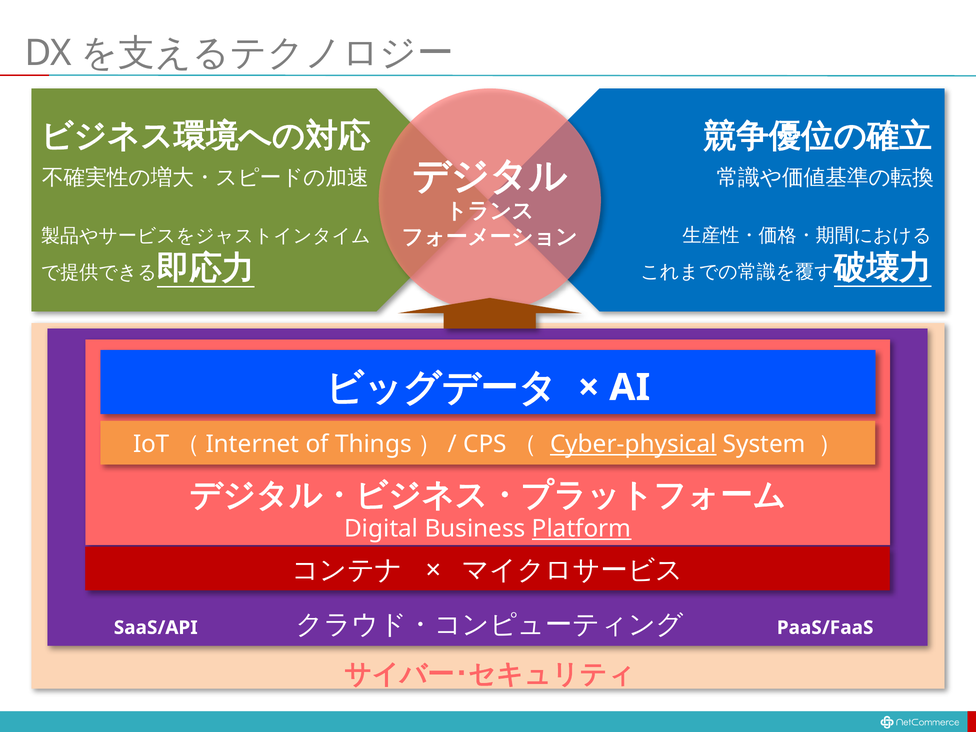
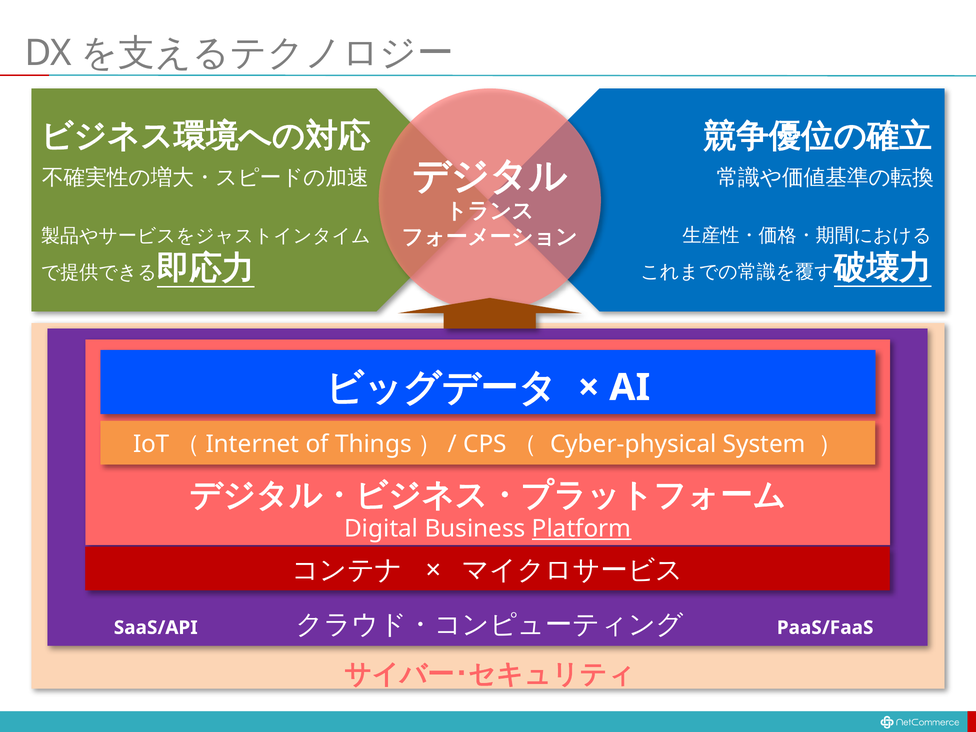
Cyber-physical underline: present -> none
